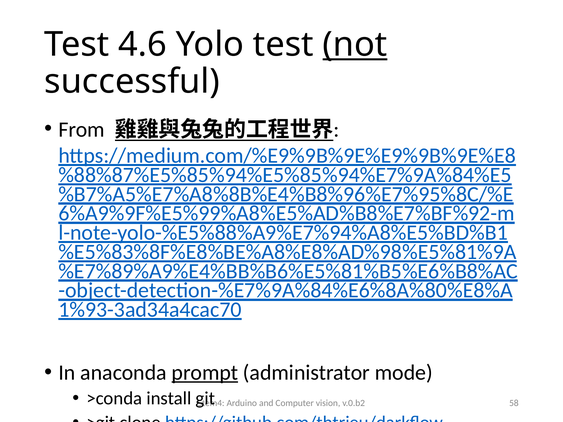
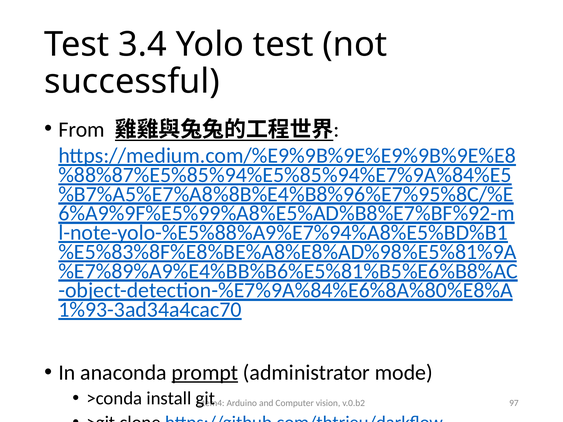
4.6: 4.6 -> 3.4
not underline: present -> none
58: 58 -> 97
